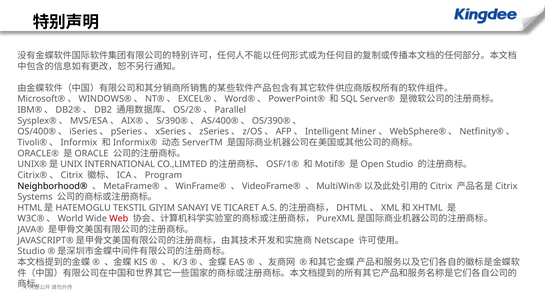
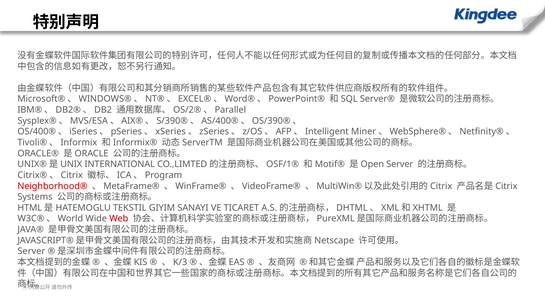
Studio at (400, 165): Studio -> Server
Neighborhood® colour: black -> red
Studio at (31, 252): Studio -> Server
